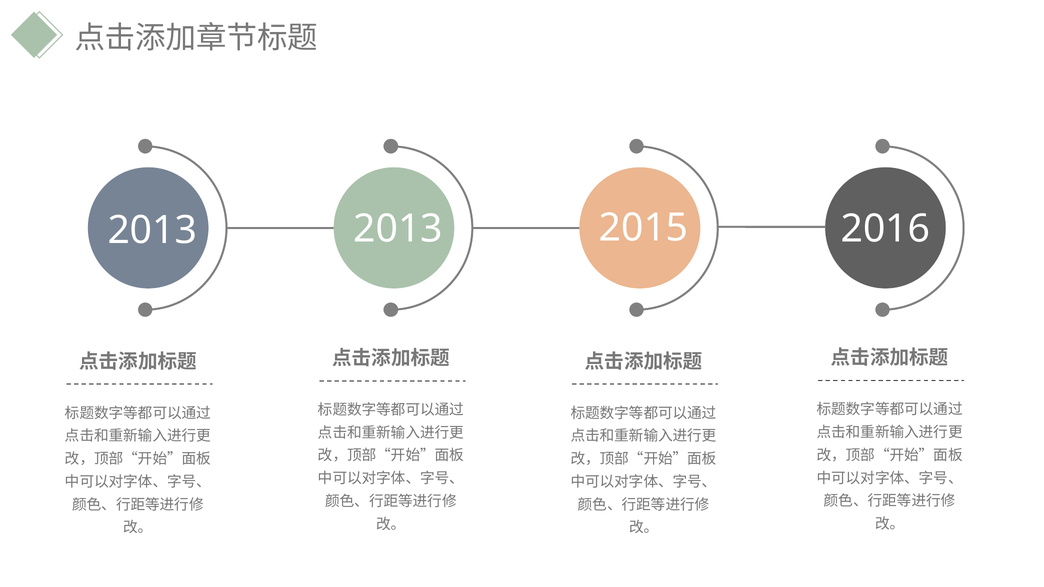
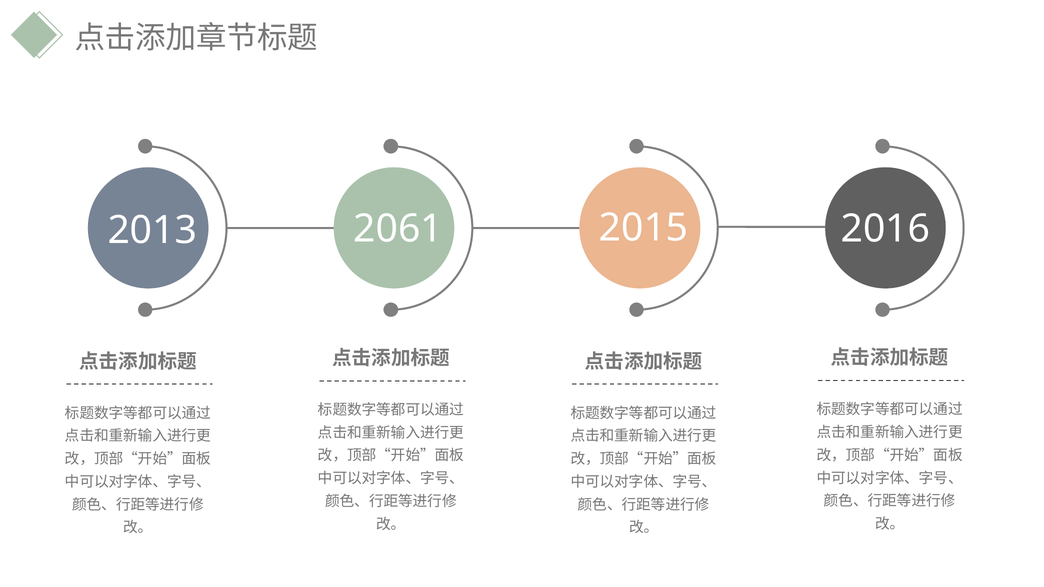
2013 2013: 2013 -> 2061
